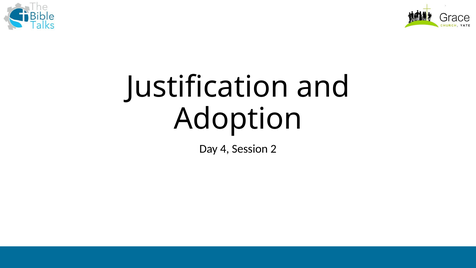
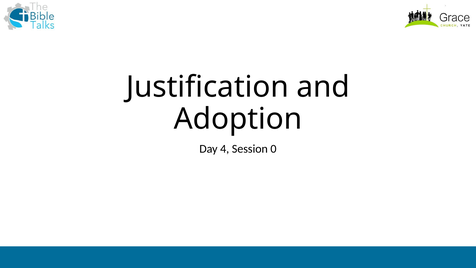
2: 2 -> 0
